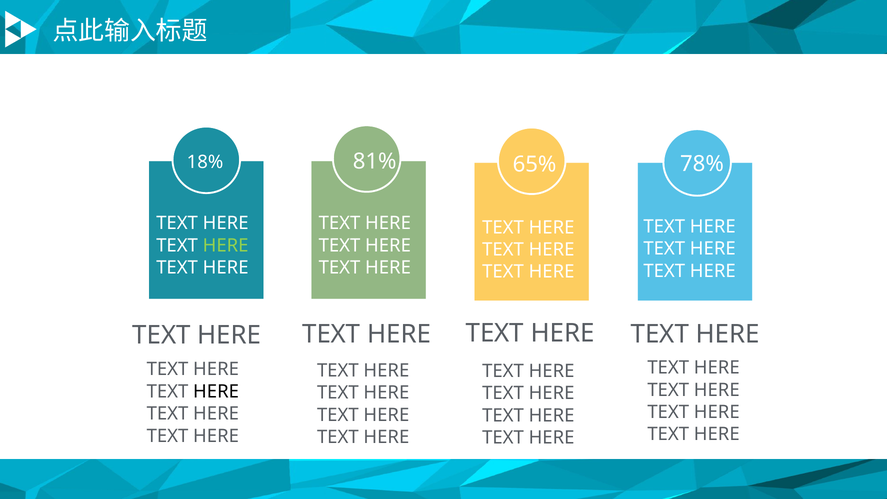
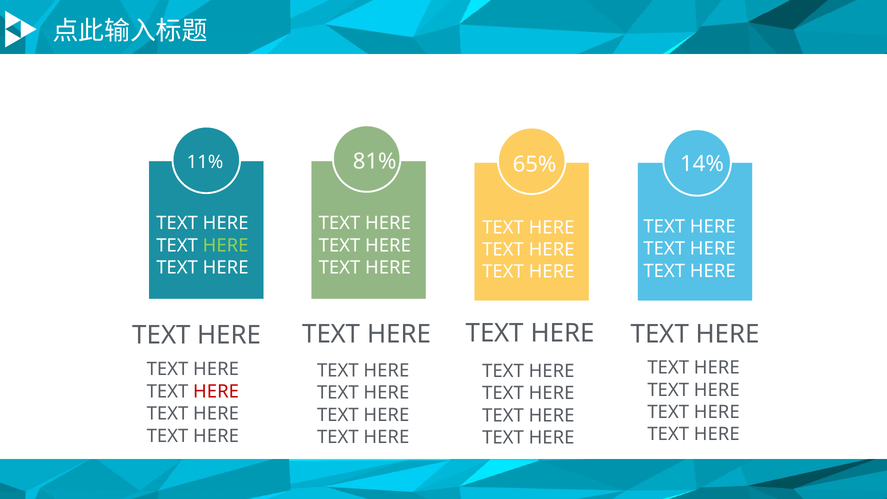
18%: 18% -> 11%
78%: 78% -> 14%
HERE at (216, 391) colour: black -> red
